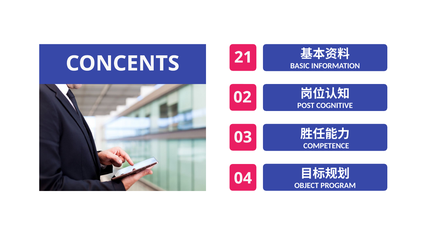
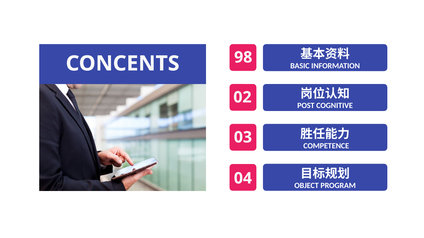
21: 21 -> 98
